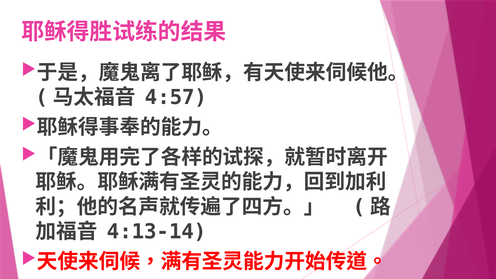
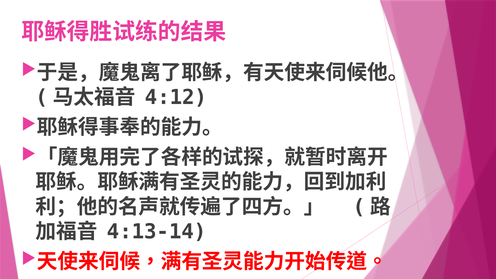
4:57: 4:57 -> 4:12
